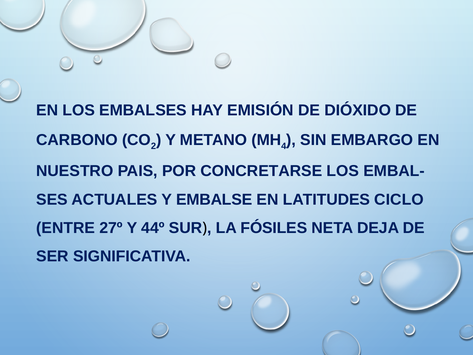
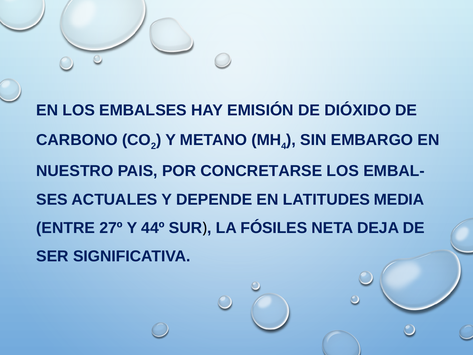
EMBALSE: EMBALSE -> DEPENDE
CICLO: CICLO -> MEDIA
